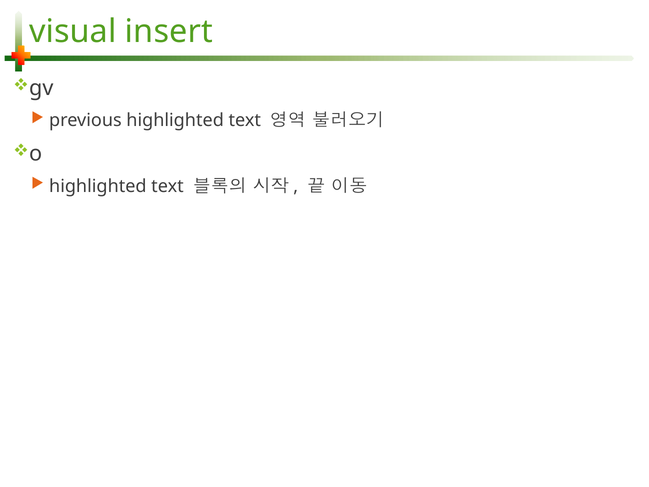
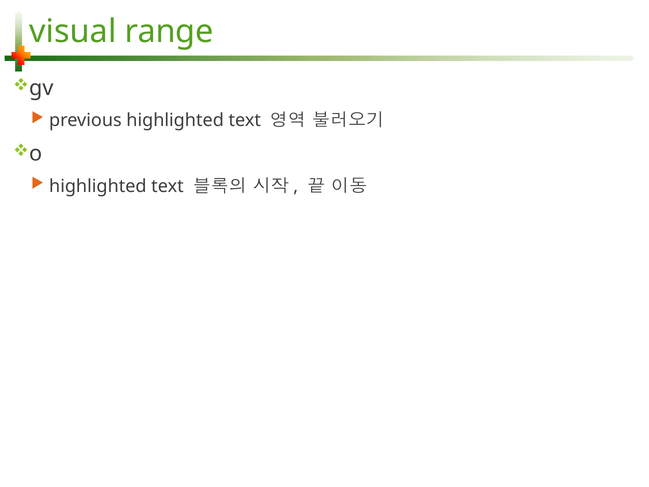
insert: insert -> range
